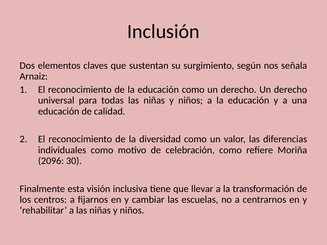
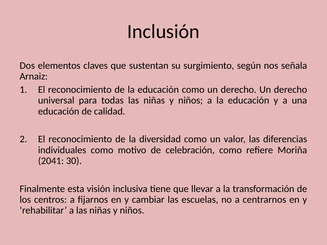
2096: 2096 -> 2041
